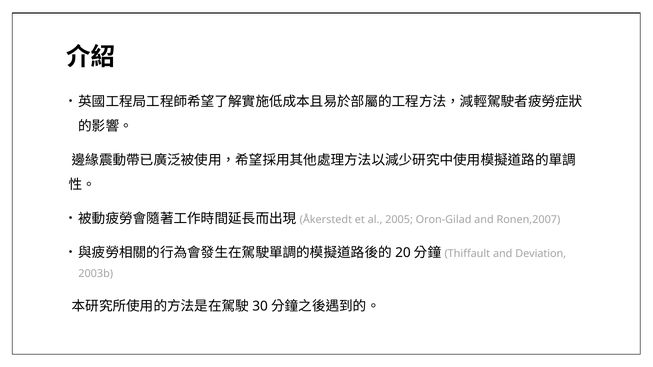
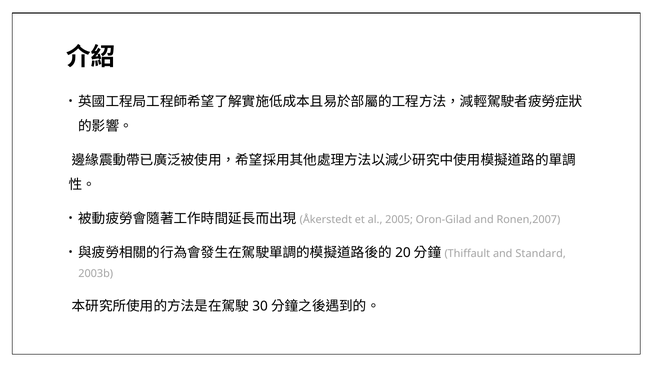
Deviation: Deviation -> Standard
